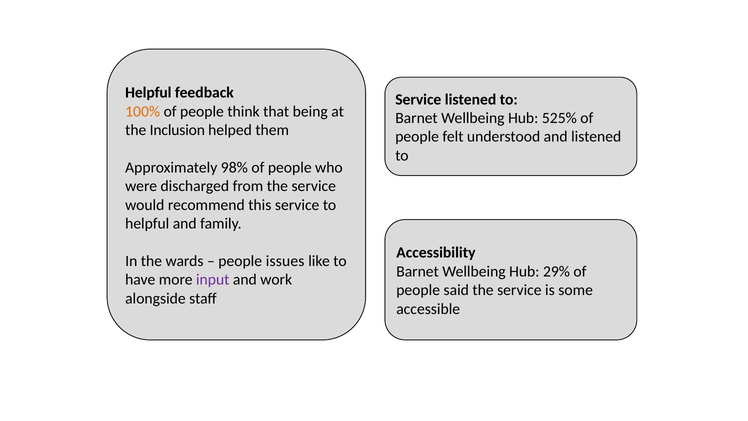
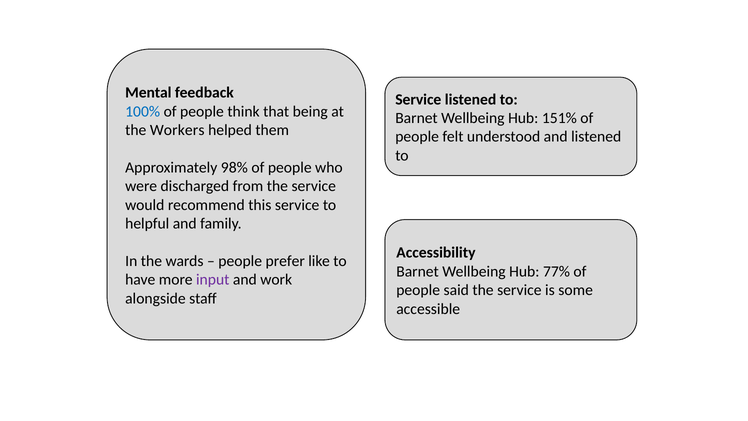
Helpful at (148, 93): Helpful -> Mental
100% colour: orange -> blue
525%: 525% -> 151%
Inclusion: Inclusion -> Workers
issues: issues -> prefer
29%: 29% -> 77%
